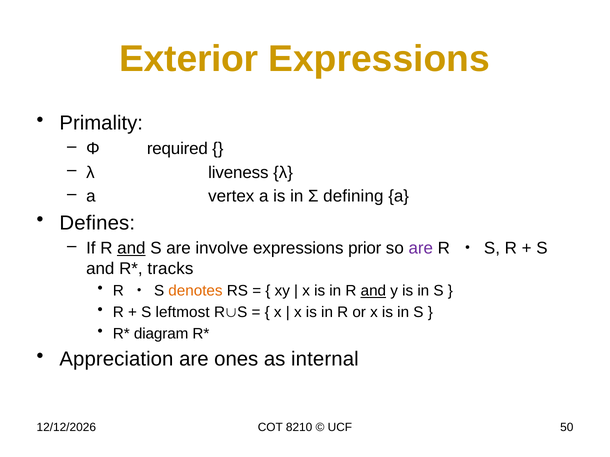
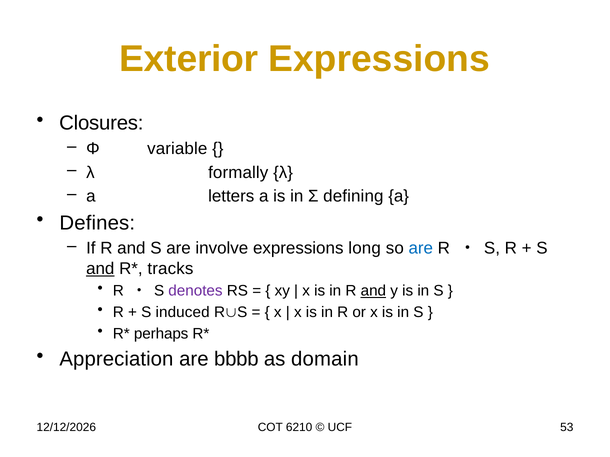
Primality: Primality -> Closures
required: required -> variable
liveness: liveness -> formally
vertex: vertex -> letters
and at (131, 249) underline: present -> none
prior: prior -> long
are at (421, 249) colour: purple -> blue
and at (100, 269) underline: none -> present
denotes colour: orange -> purple
leftmost: leftmost -> induced
diagram: diagram -> perhaps
ones: ones -> bbbb
internal: internal -> domain
8210: 8210 -> 6210
50: 50 -> 53
